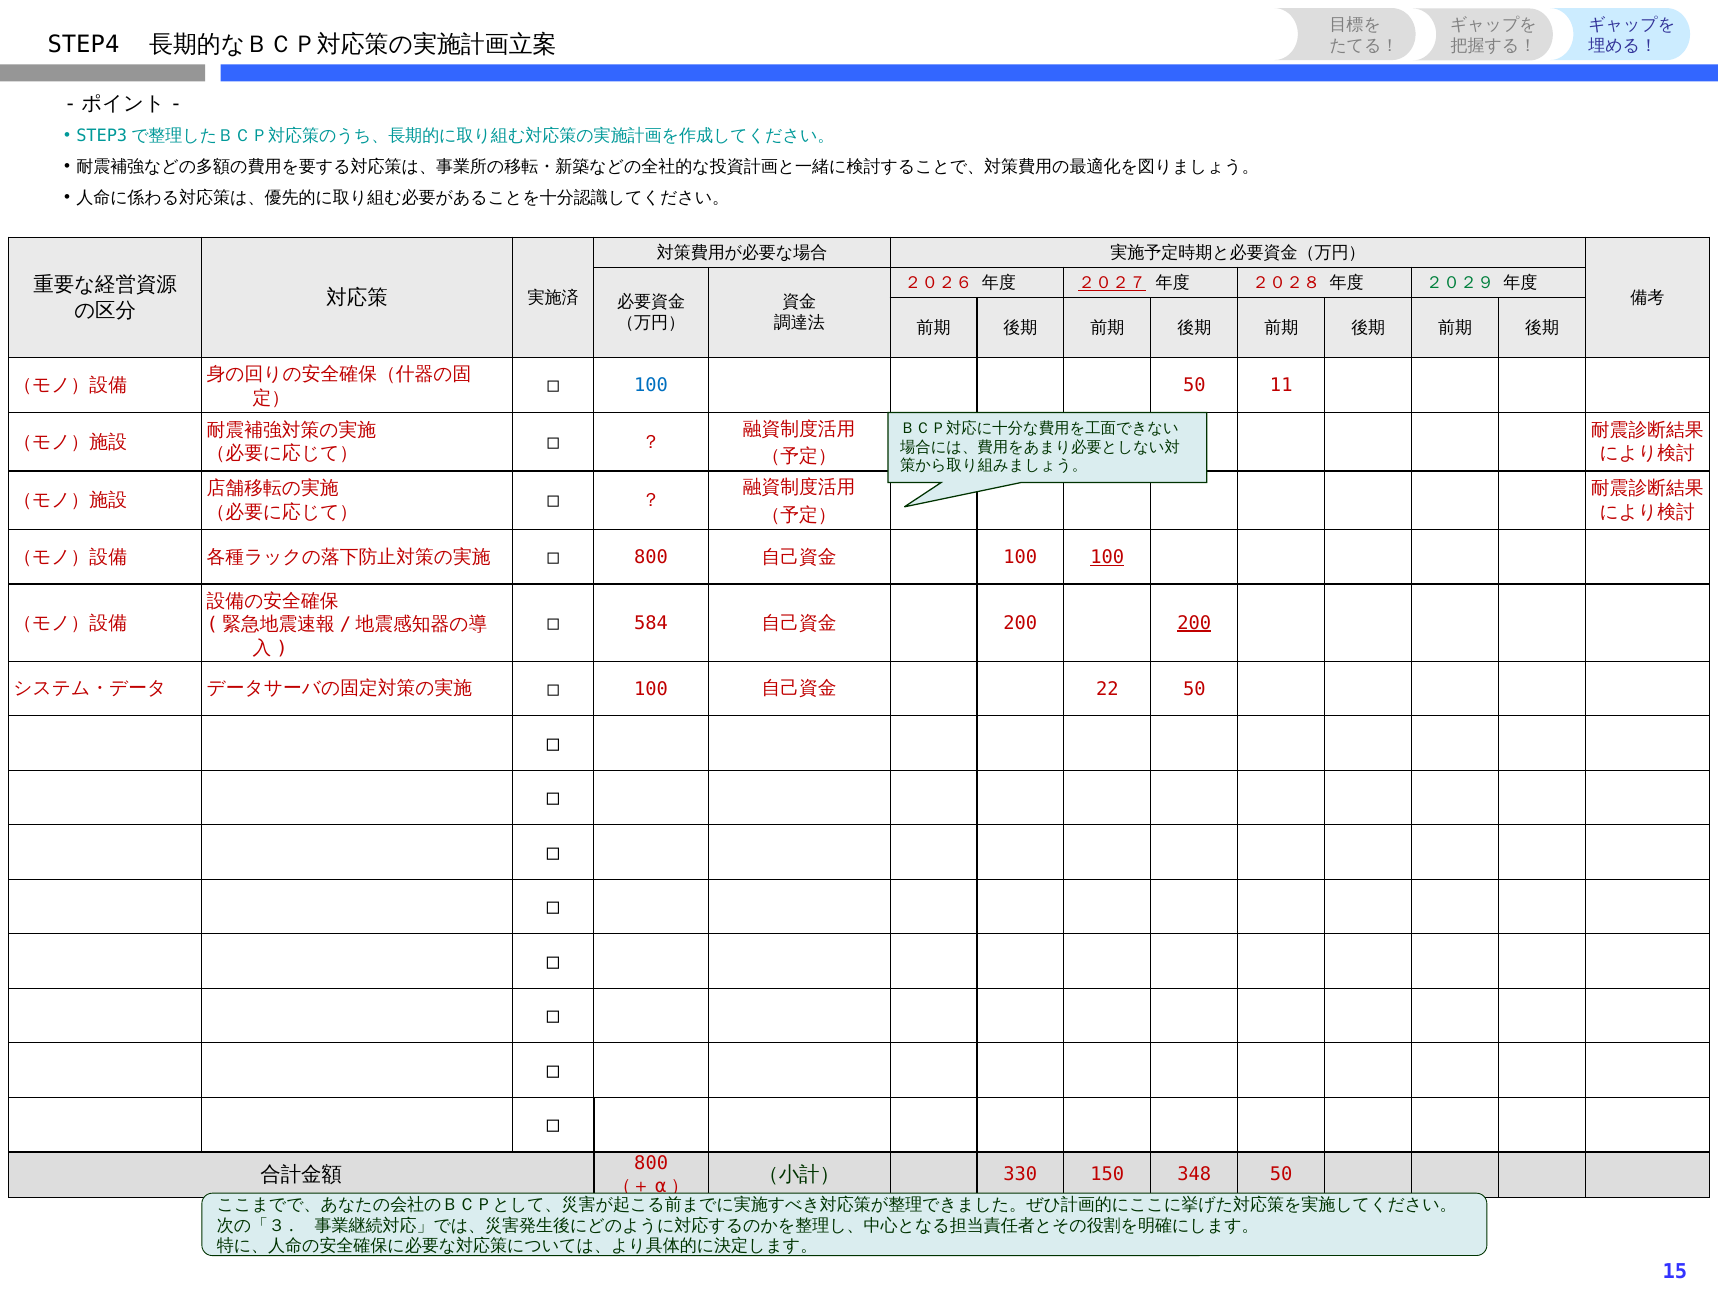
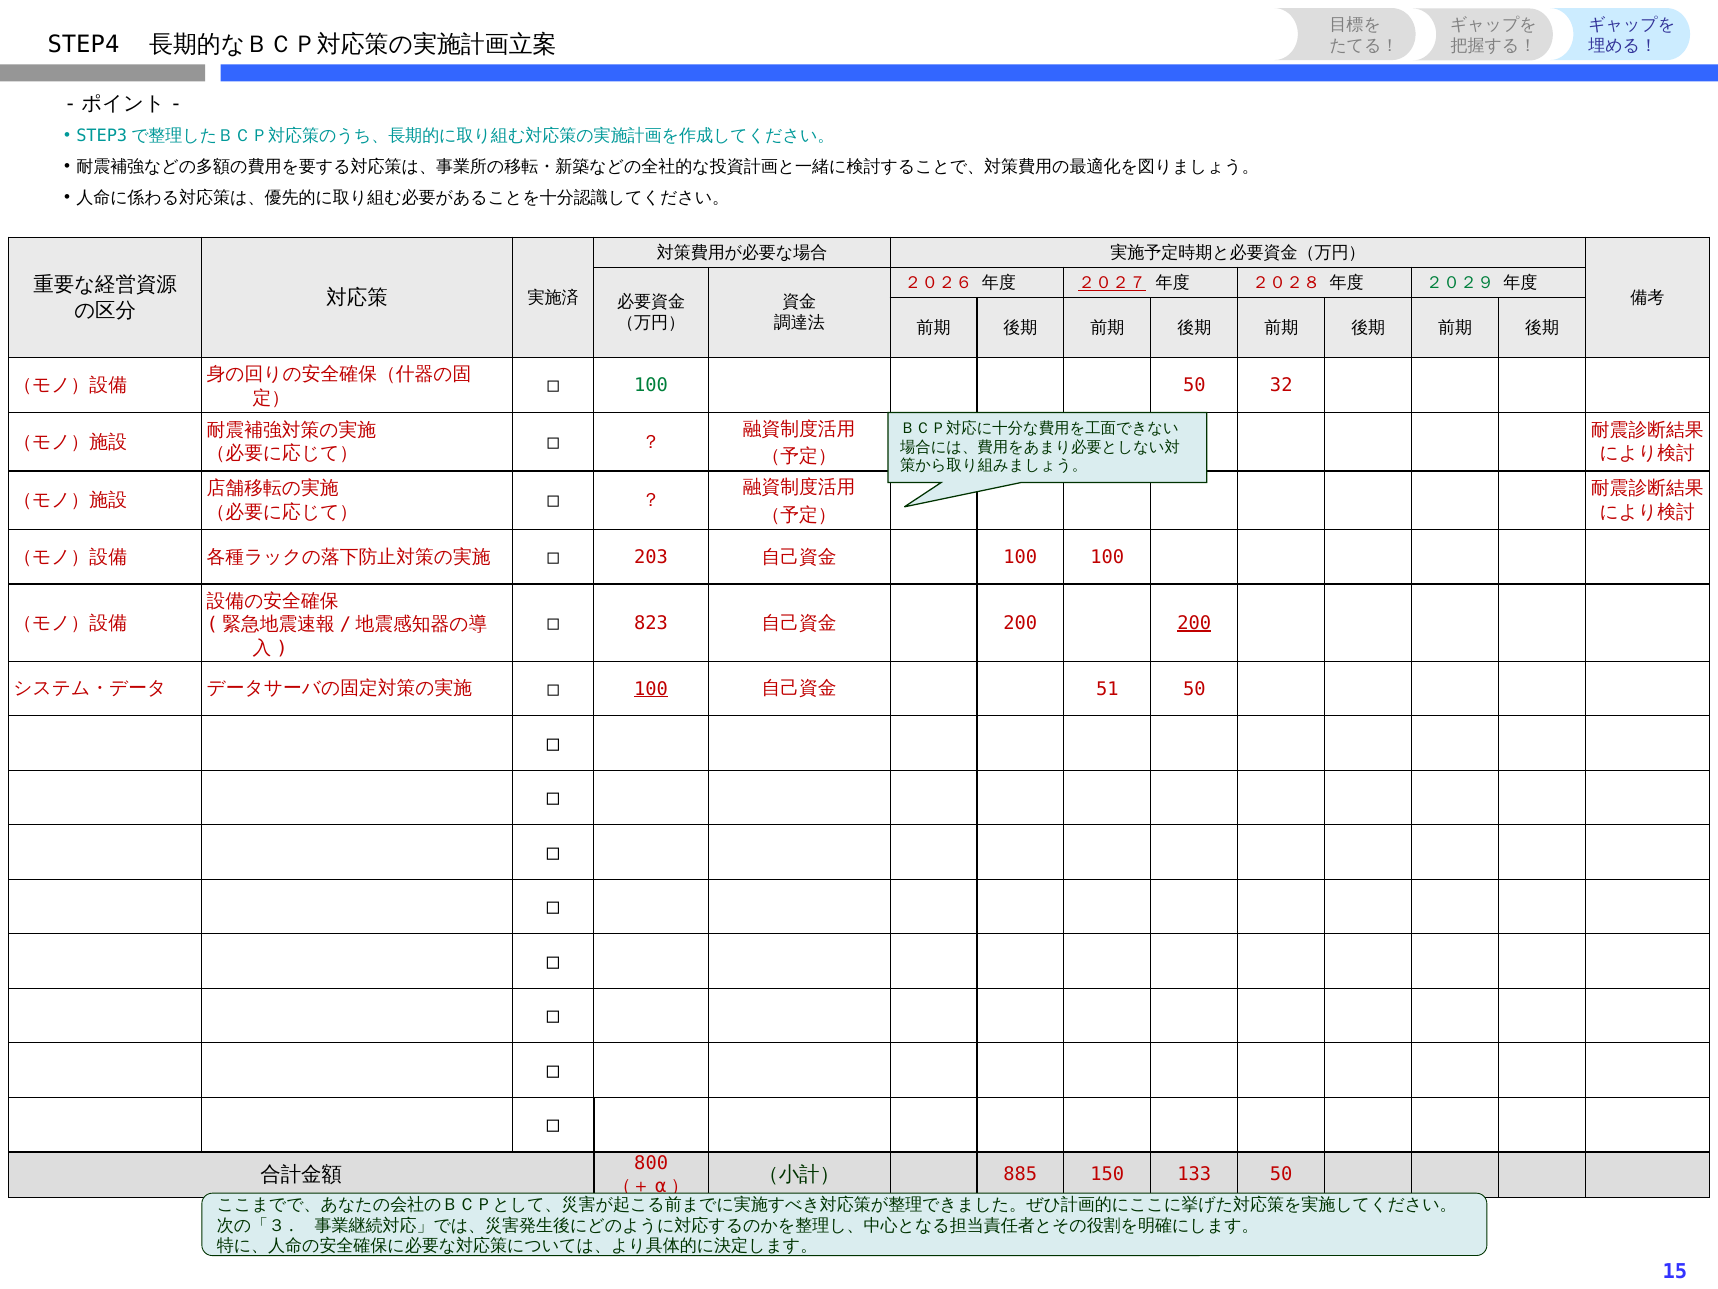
100 at (651, 385) colour: blue -> green
11: 11 -> 32
800 at (651, 557): 800 -> 203
100 at (1107, 557) underline: present -> none
584: 584 -> 823
100 at (651, 689) underline: none -> present
22: 22 -> 51
330: 330 -> 885
348: 348 -> 133
